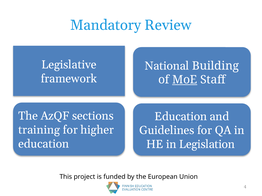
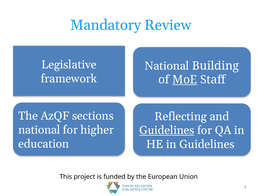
Education at (181, 117): Education -> Reflecting
training at (39, 130): training -> national
Guidelines at (167, 131) underline: none -> present
in Legislation: Legislation -> Guidelines
